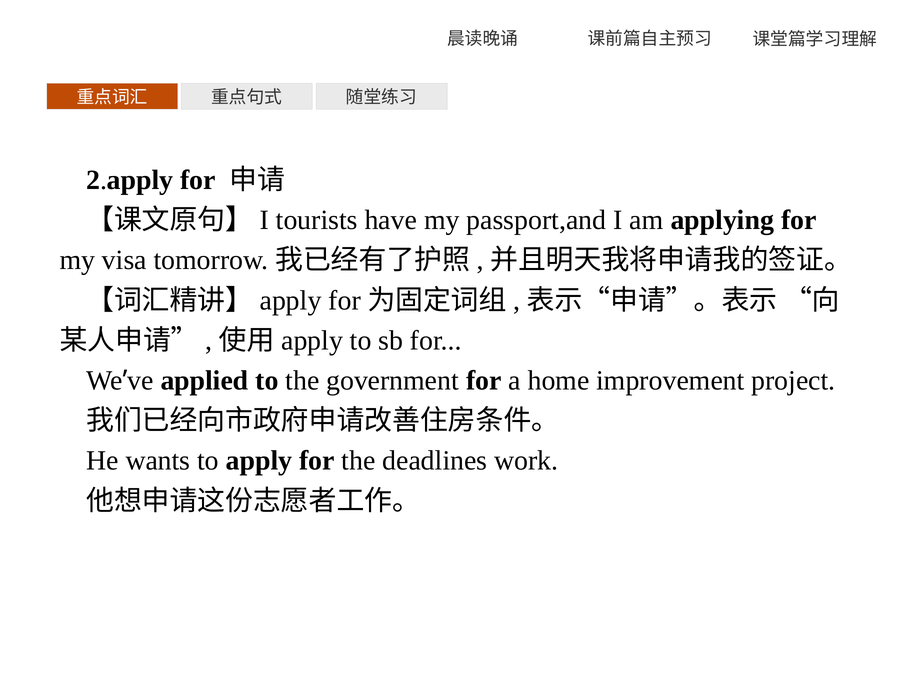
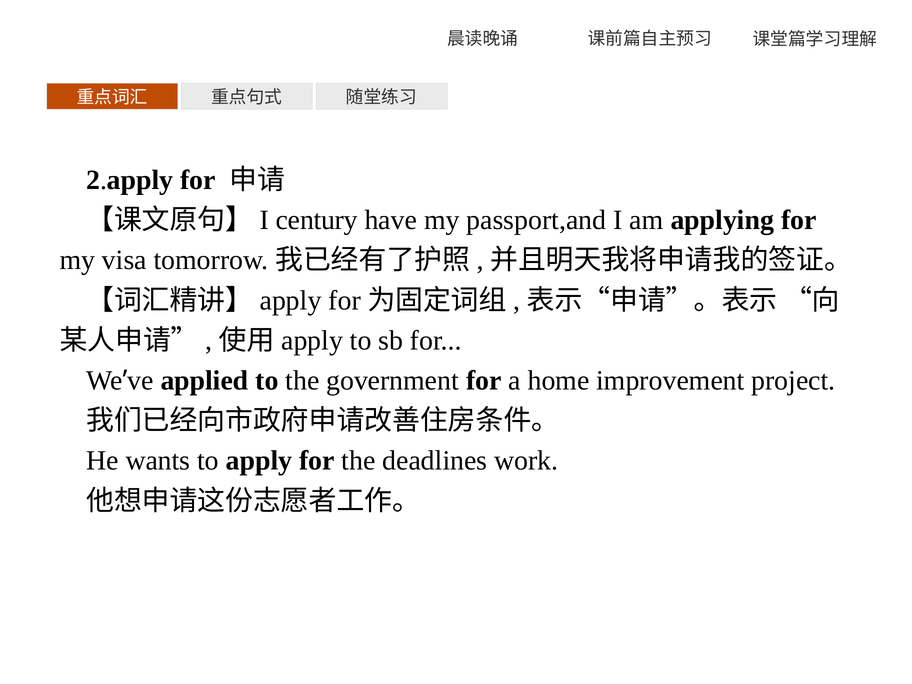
tourists: tourists -> century
